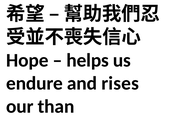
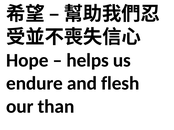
rises: rises -> flesh
